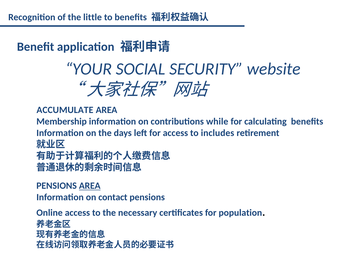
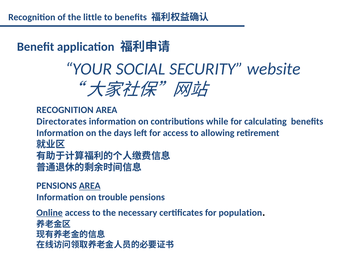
ACCUMULATE at (65, 110): ACCUMULATE -> RECOGNITION
Membership: Membership -> Directorates
includes: includes -> allowing
contact: contact -> trouble
Online underline: none -> present
